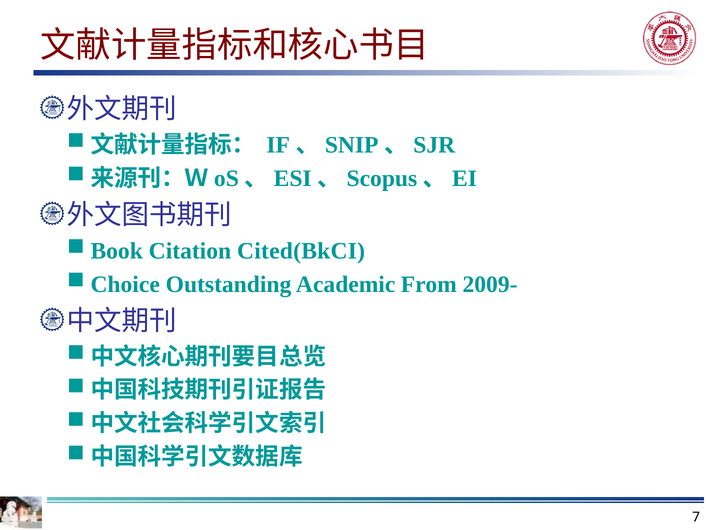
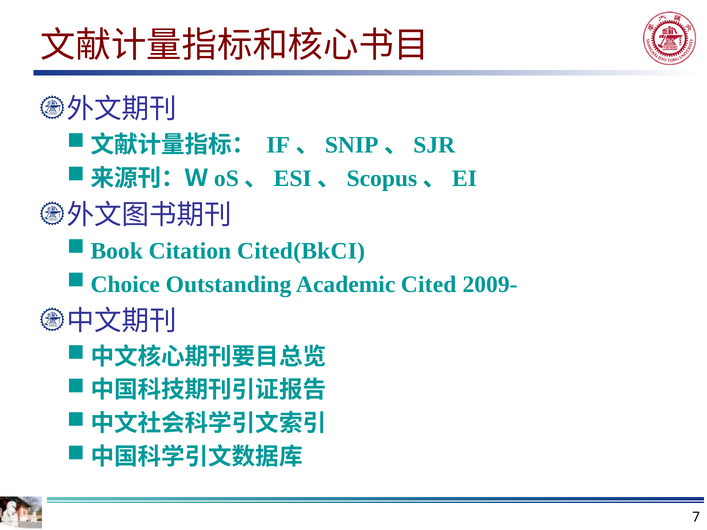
From: From -> Cited
